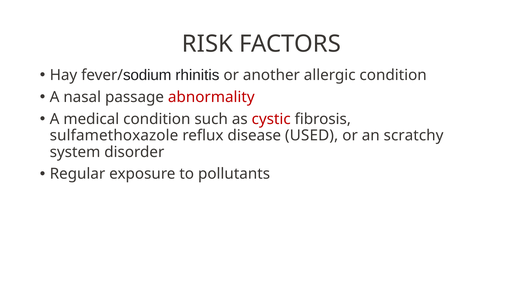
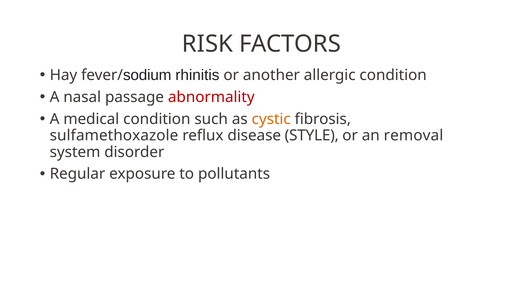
cystic colour: red -> orange
USED: USED -> STYLE
scratchy: scratchy -> removal
